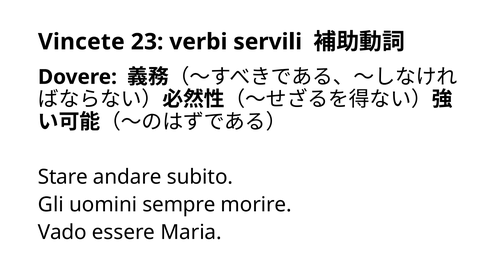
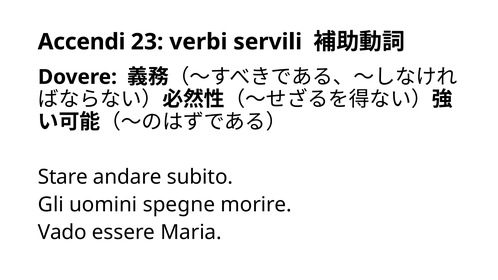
Vincete: Vincete -> Accendi
sempre: sempre -> spegne
